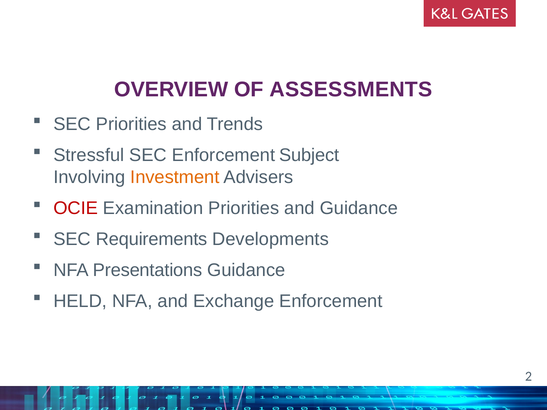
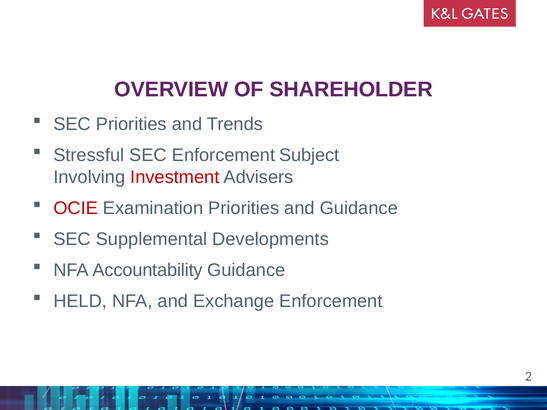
ASSESSMENTS: ASSESSMENTS -> SHAREHOLDER
Investment colour: orange -> red
Requirements: Requirements -> Supplemental
Presentations: Presentations -> Accountability
